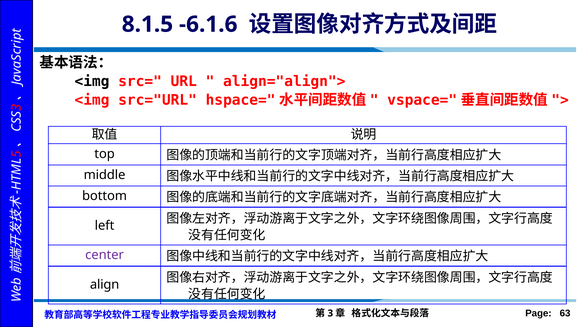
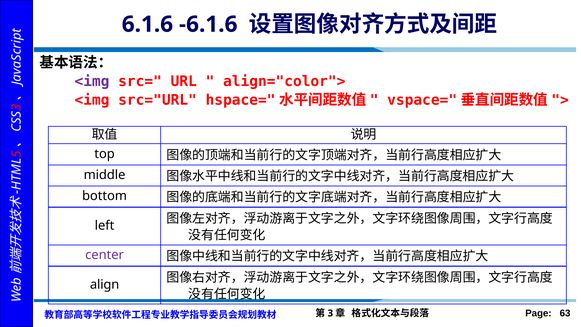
8.1.5: 8.1.5 -> 6.1.6
<img at (92, 81) colour: black -> purple
align="align">: align="align"> -> align="color">
